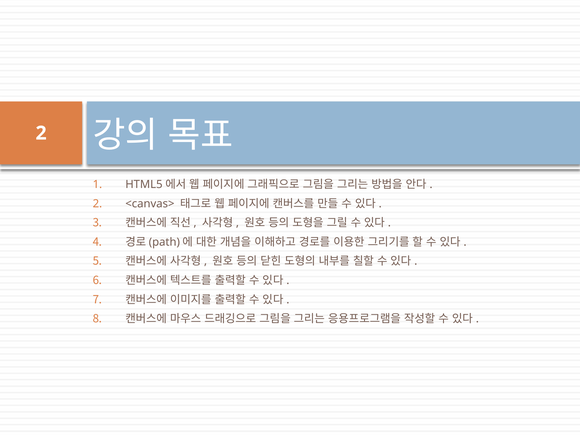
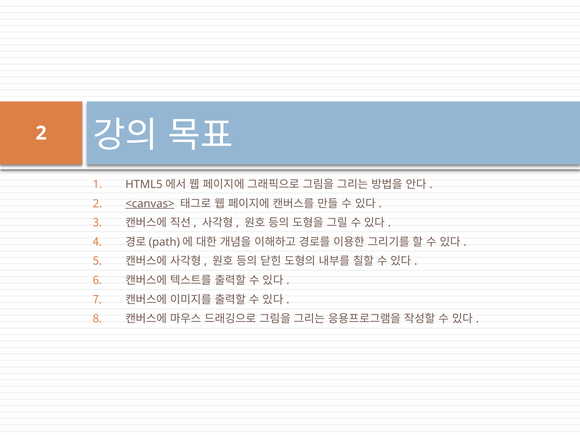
<canvas> underline: none -> present
